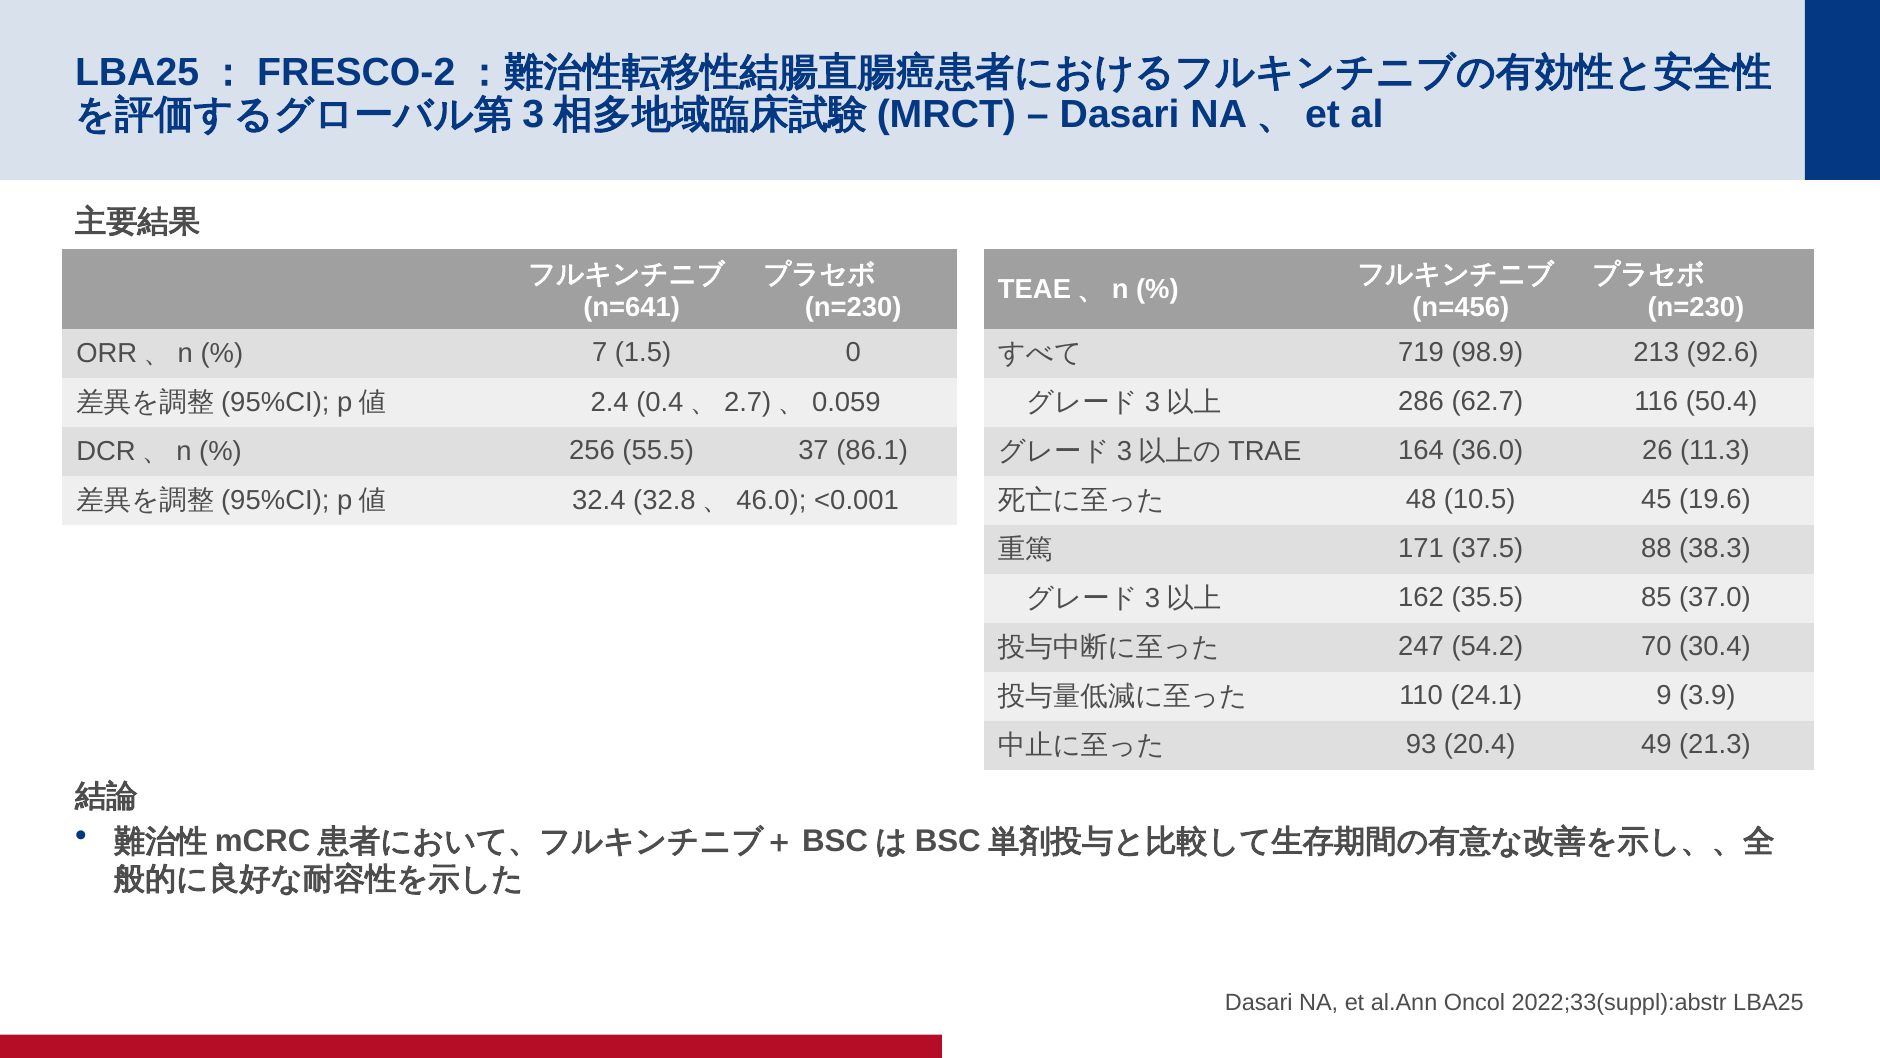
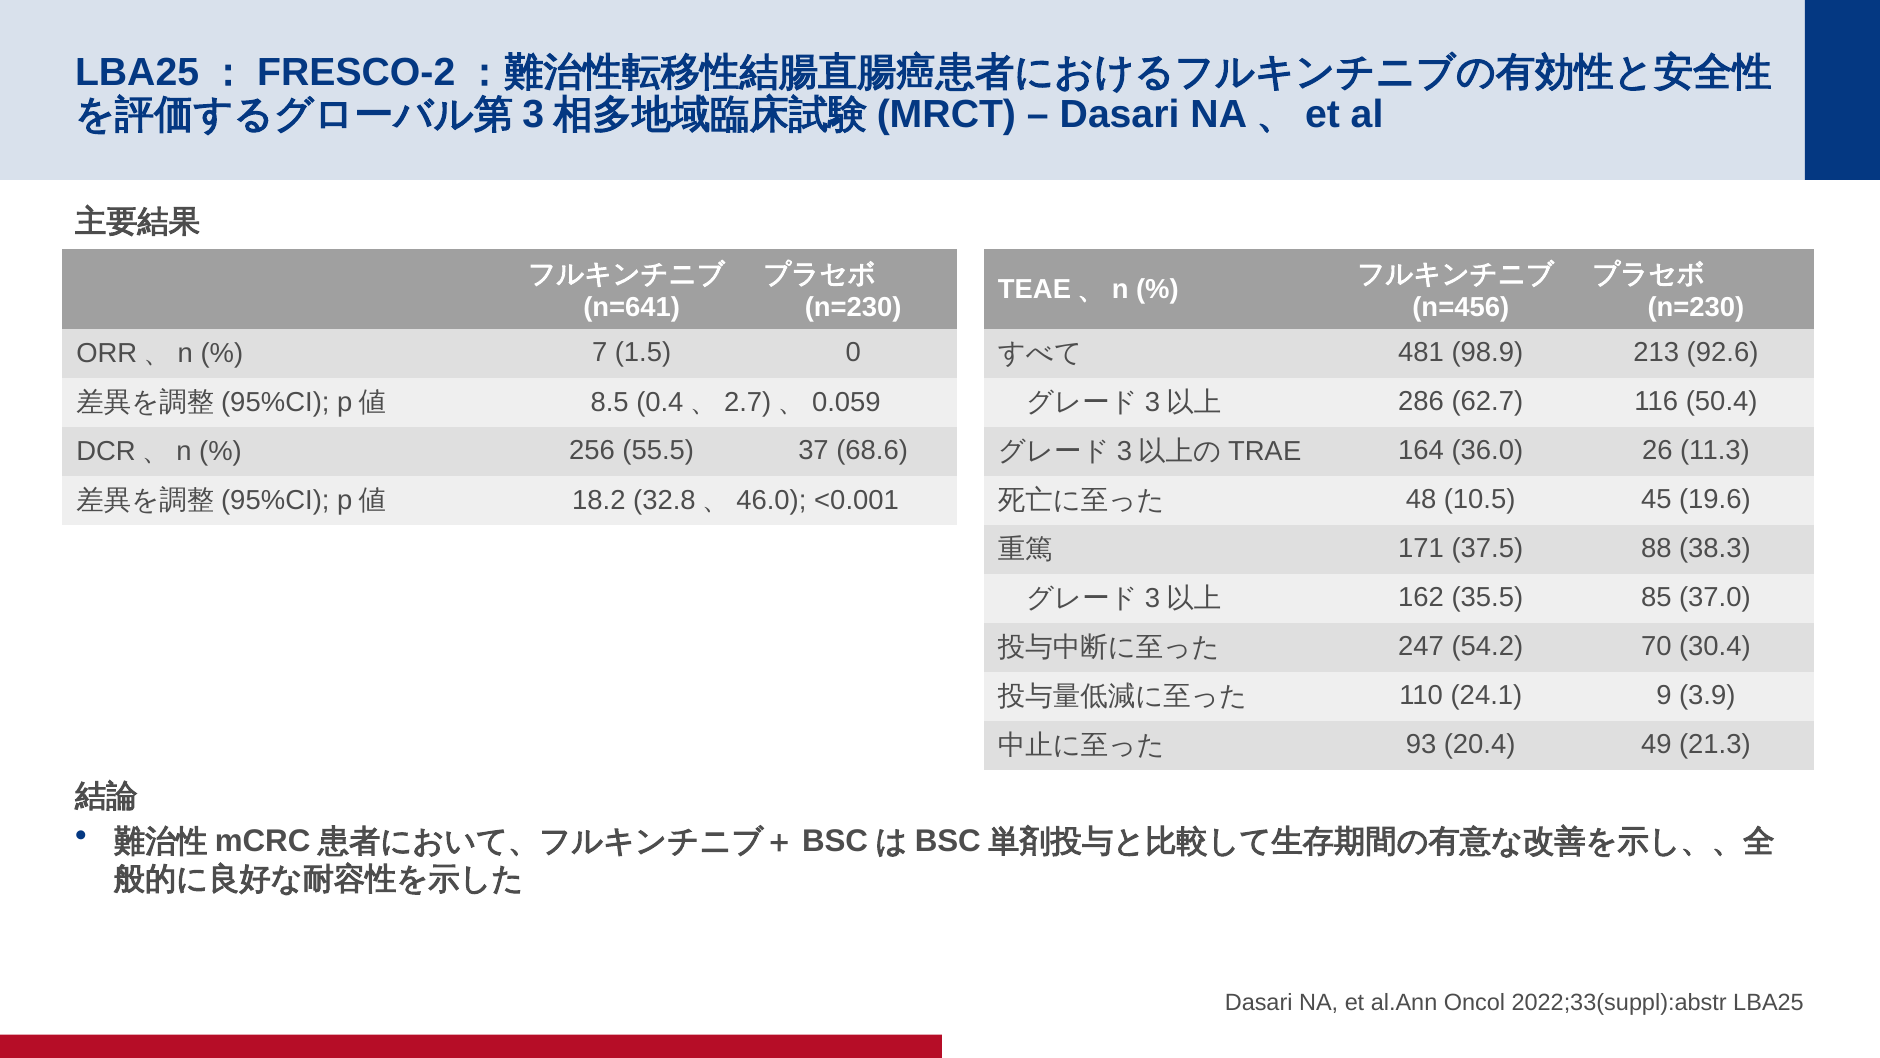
719: 719 -> 481
2.4: 2.4 -> 8.5
86.1: 86.1 -> 68.6
32.4: 32.4 -> 18.2
